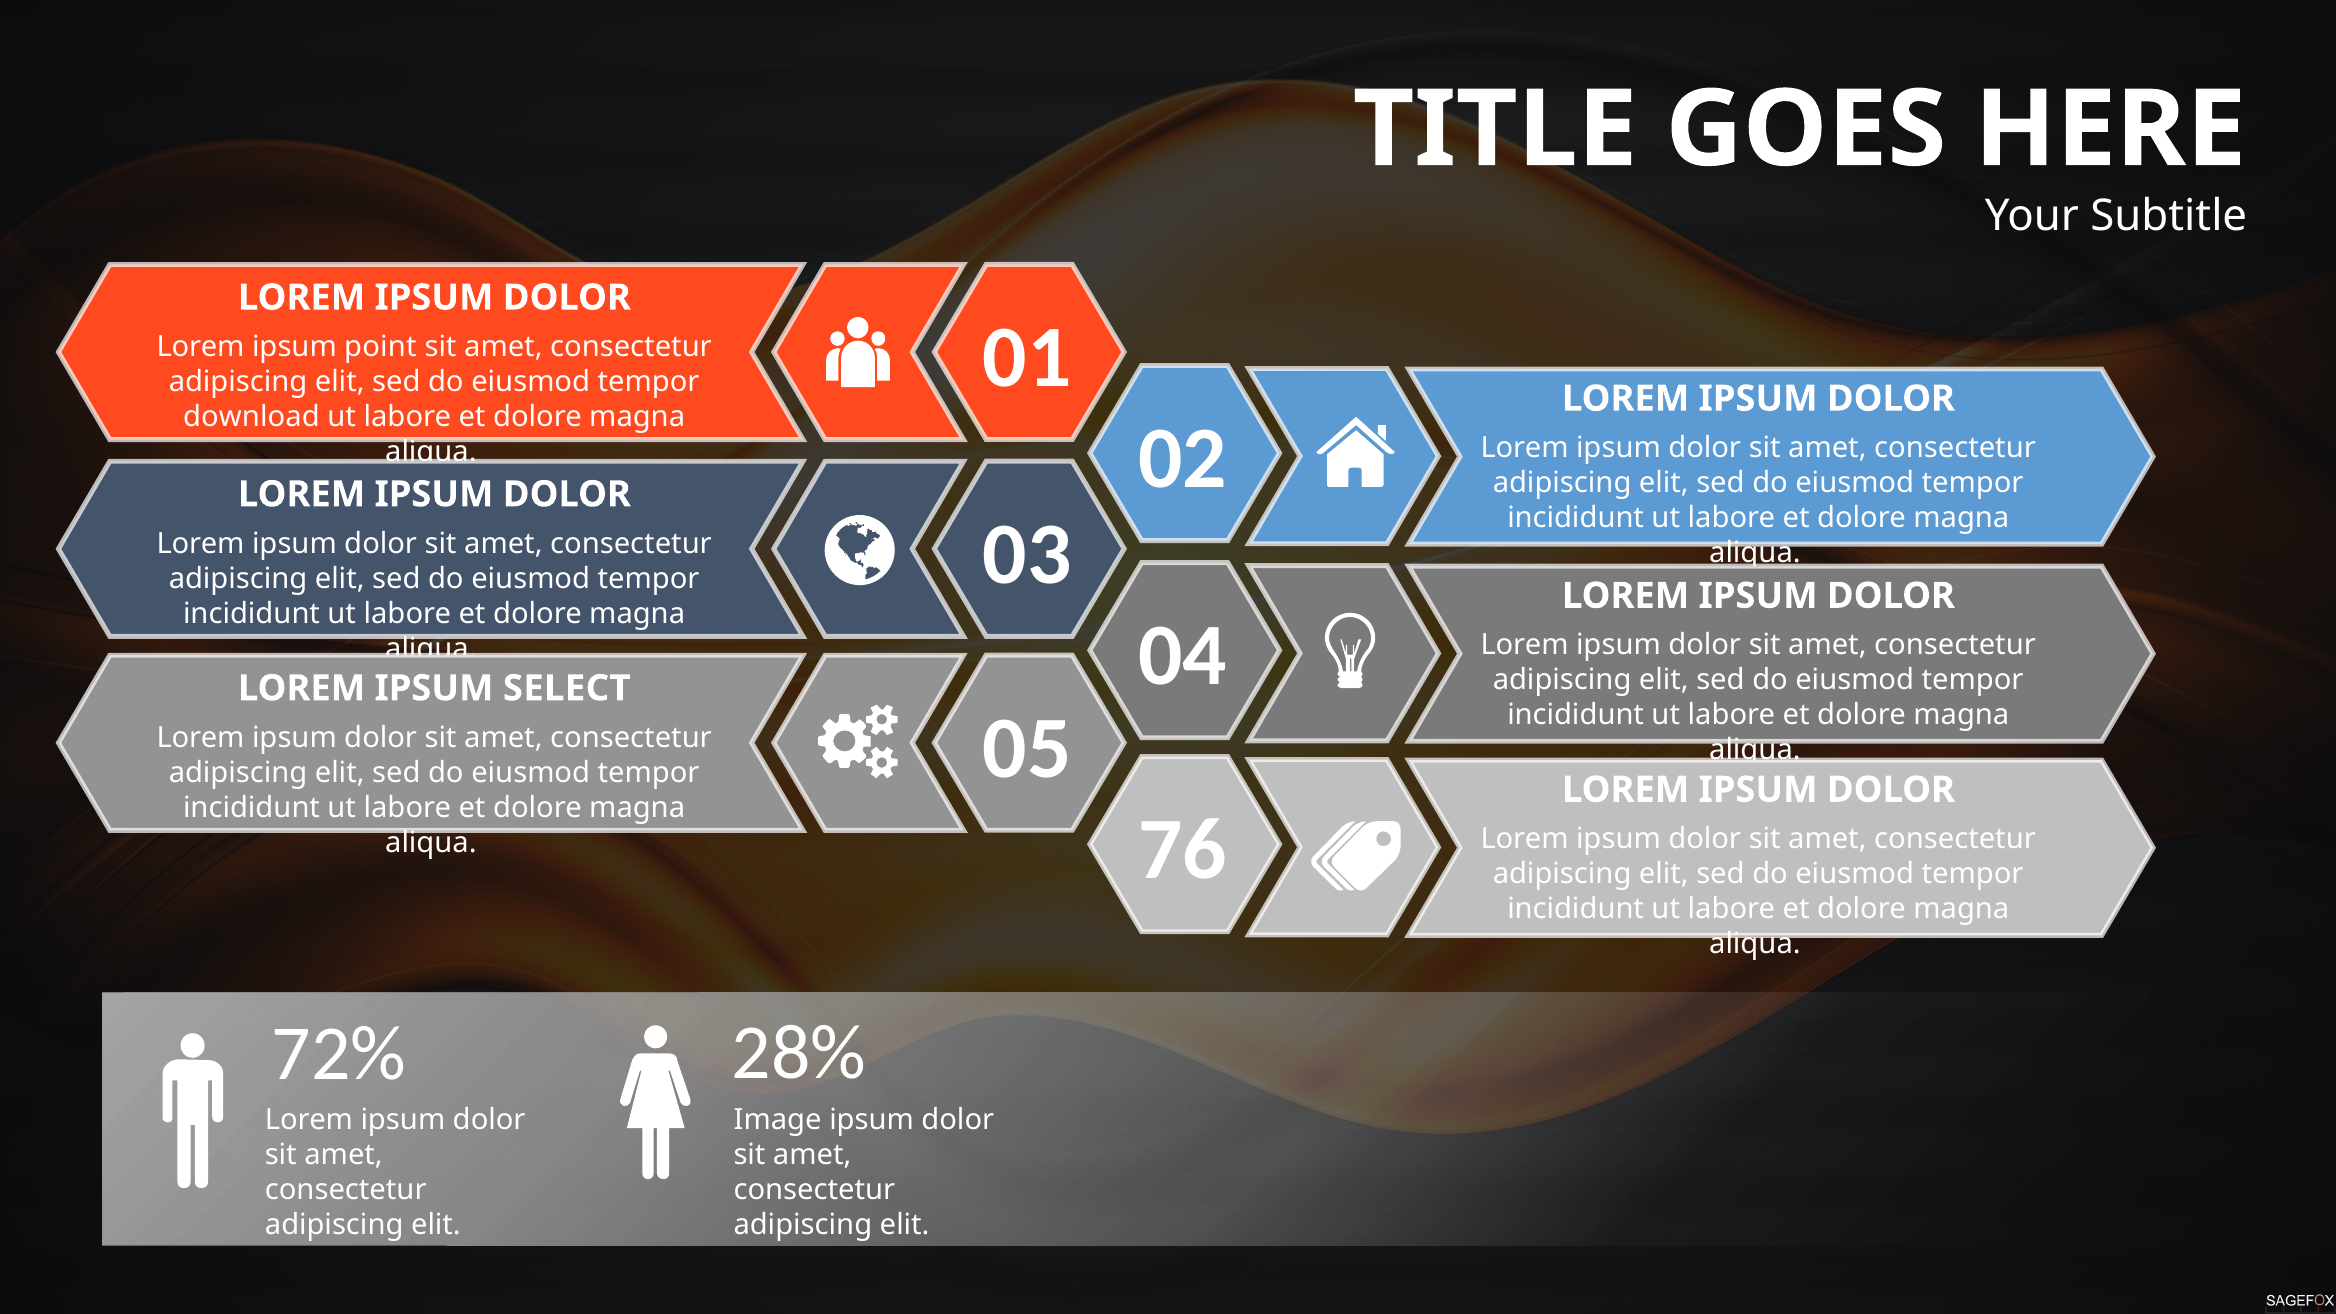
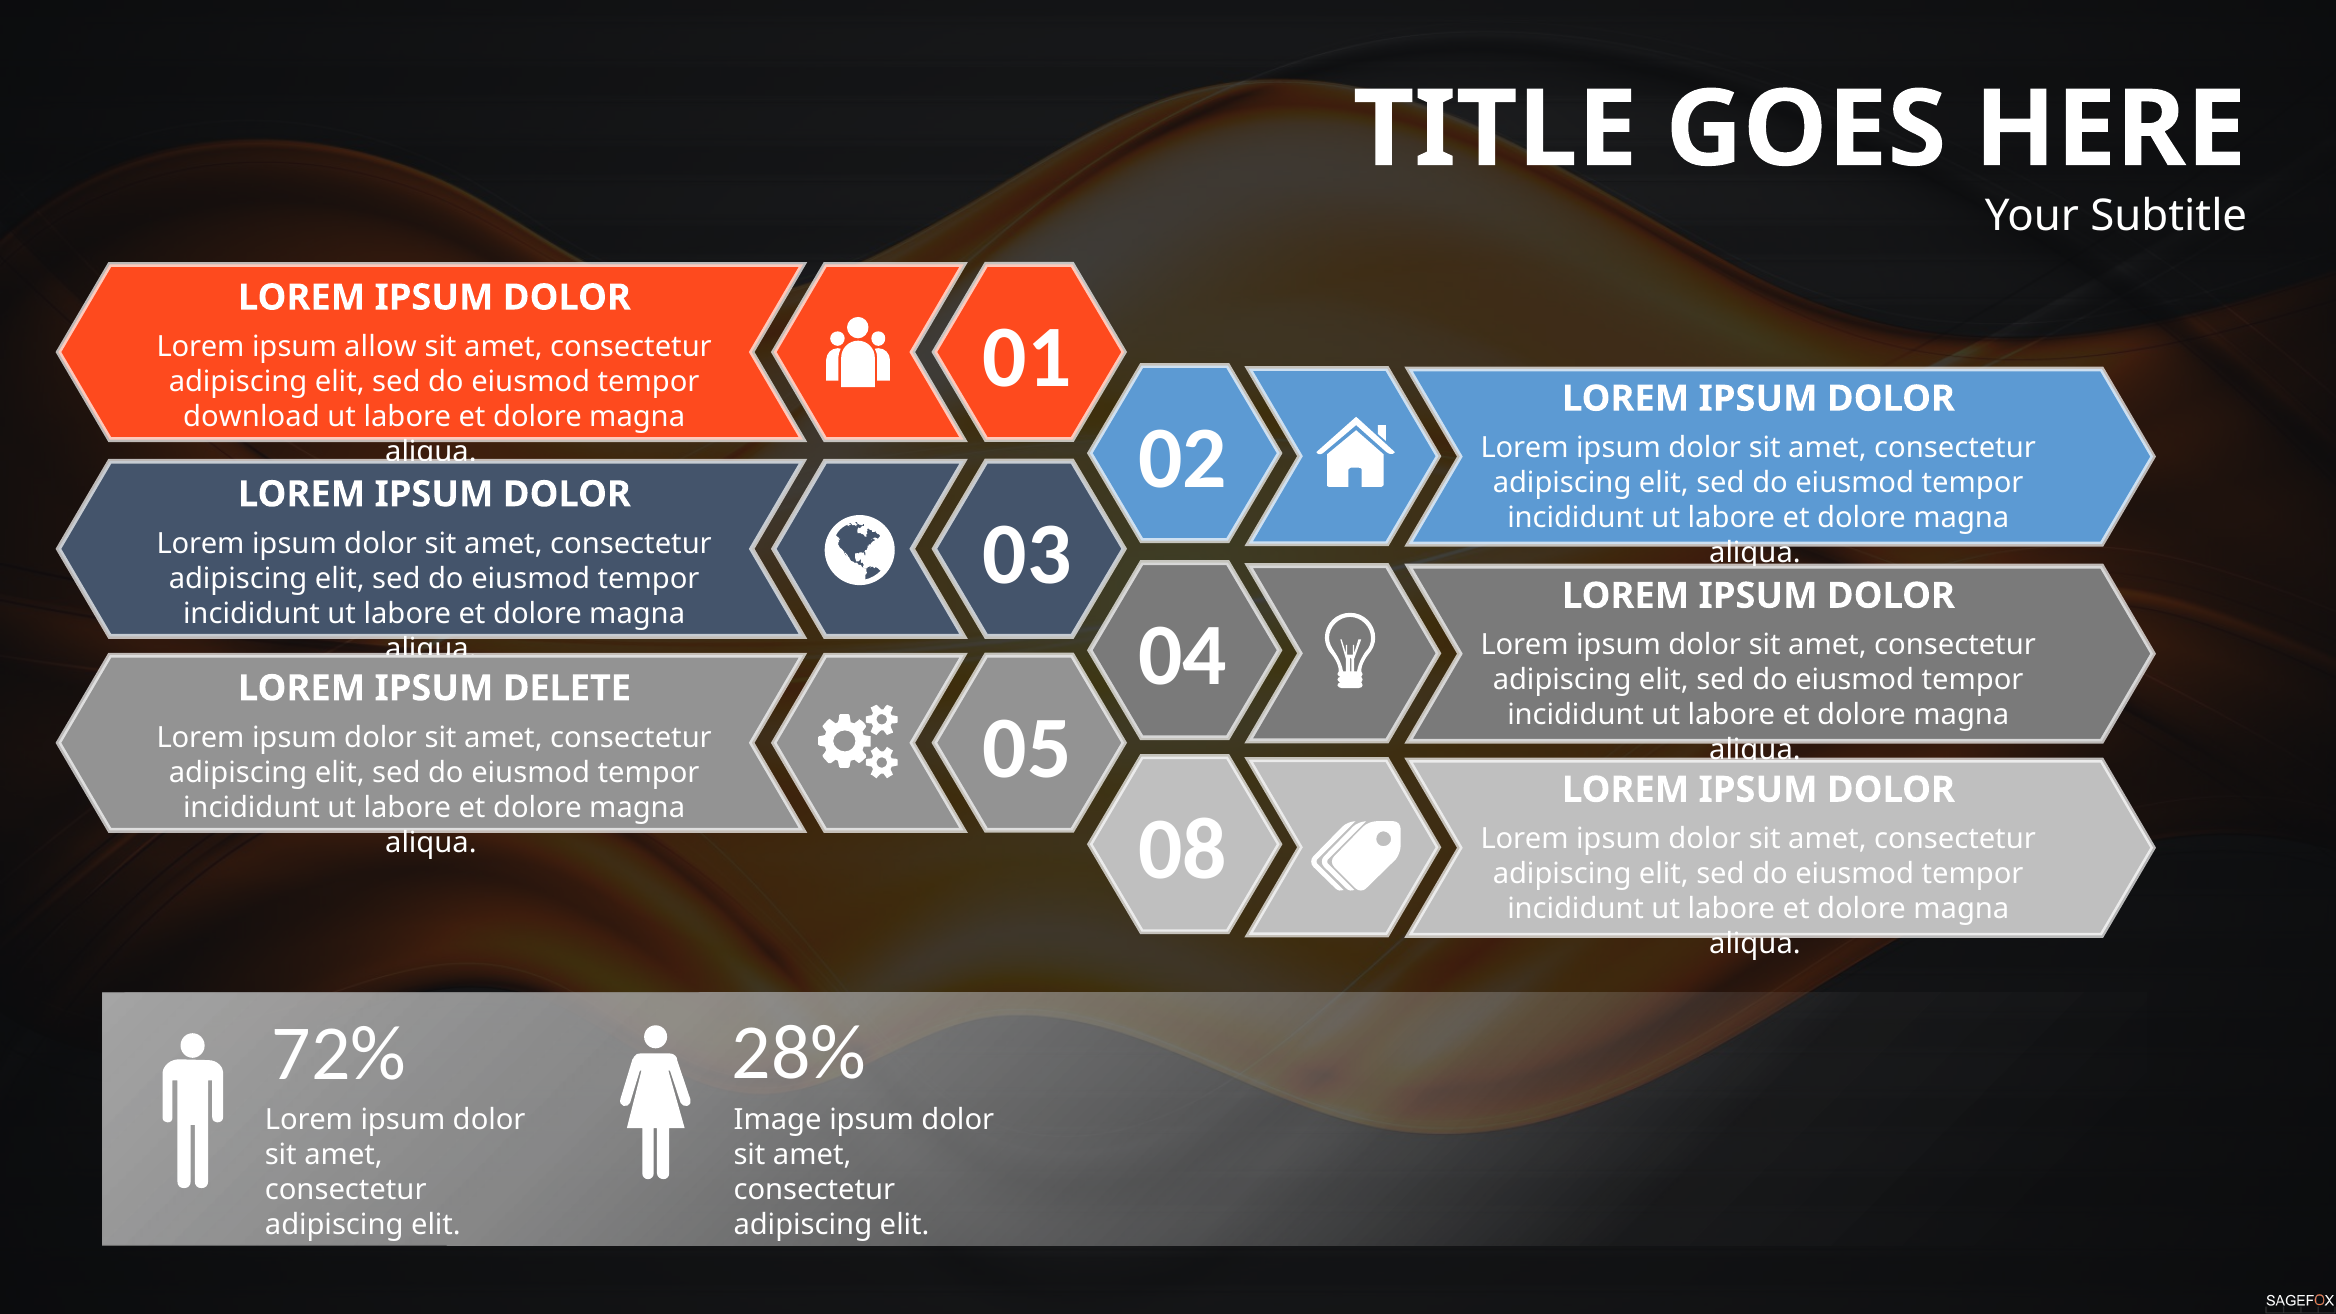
point: point -> allow
SELECT: SELECT -> DELETE
76: 76 -> 08
